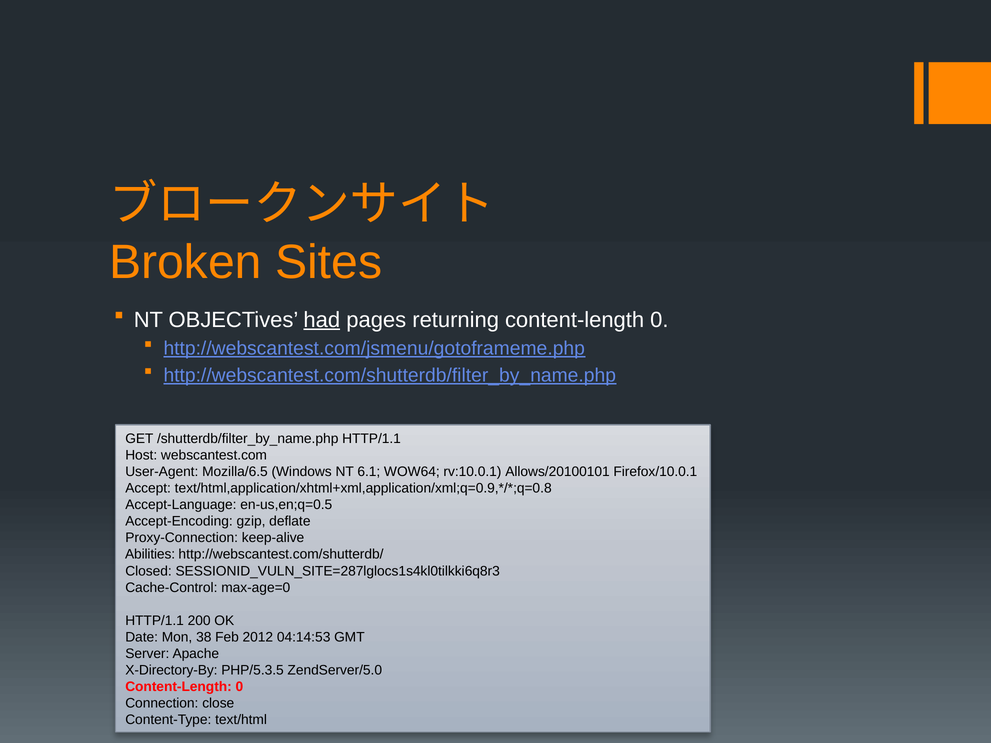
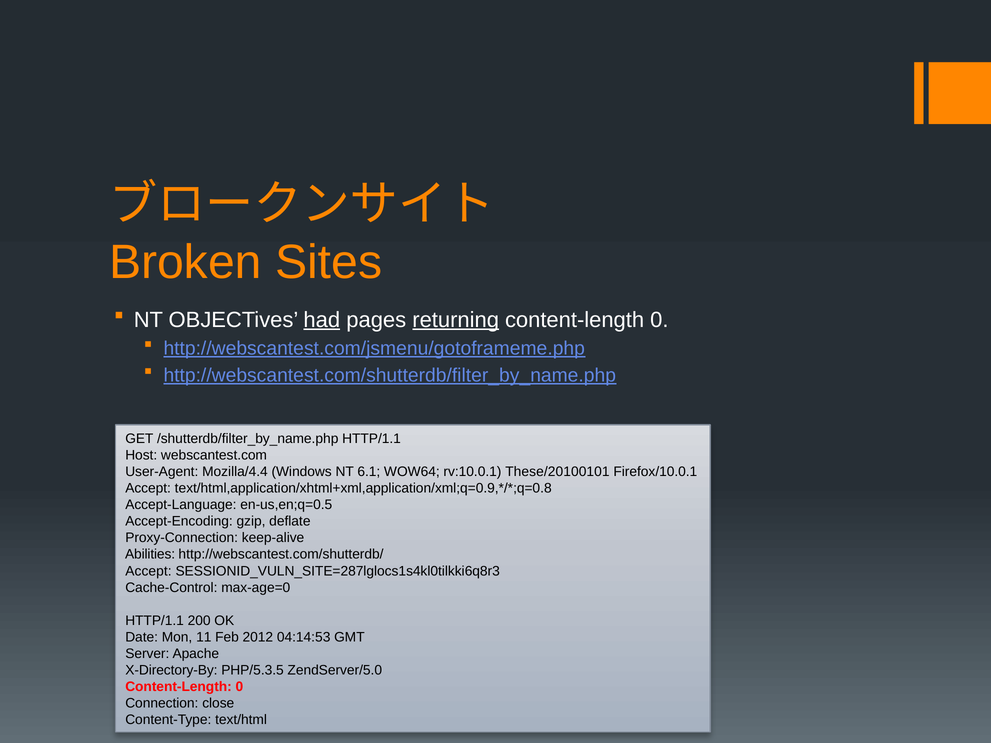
returning underline: none -> present
Mozilla/6.5: Mozilla/6.5 -> Mozilla/4.4
Allows/20100101: Allows/20100101 -> These/20100101
Closed at (149, 571): Closed -> Accept
38: 38 -> 11
